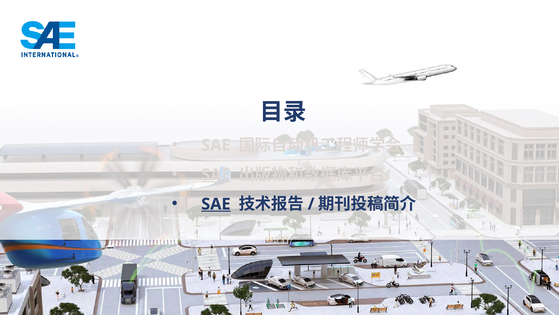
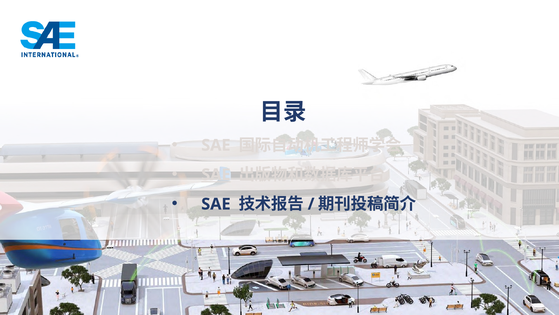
SAE at (216, 204) underline: present -> none
